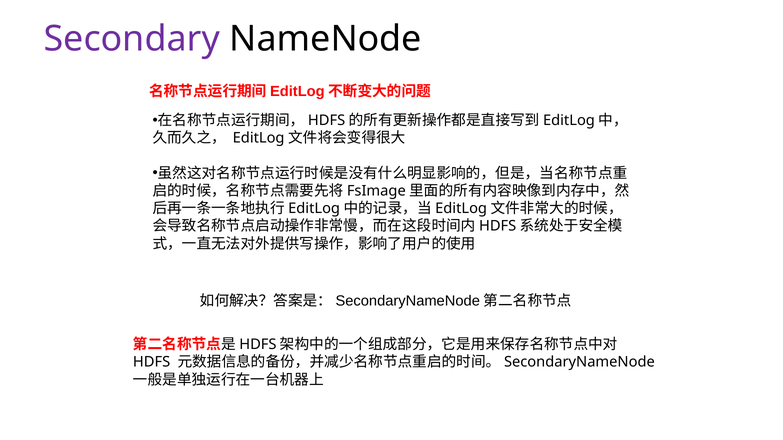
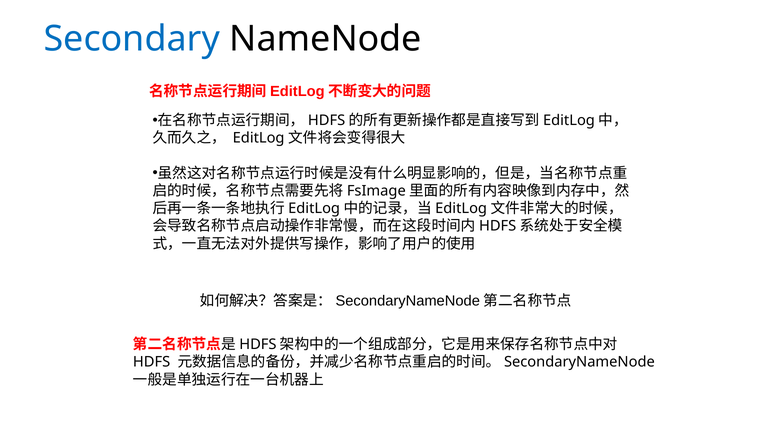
Secondary colour: purple -> blue
